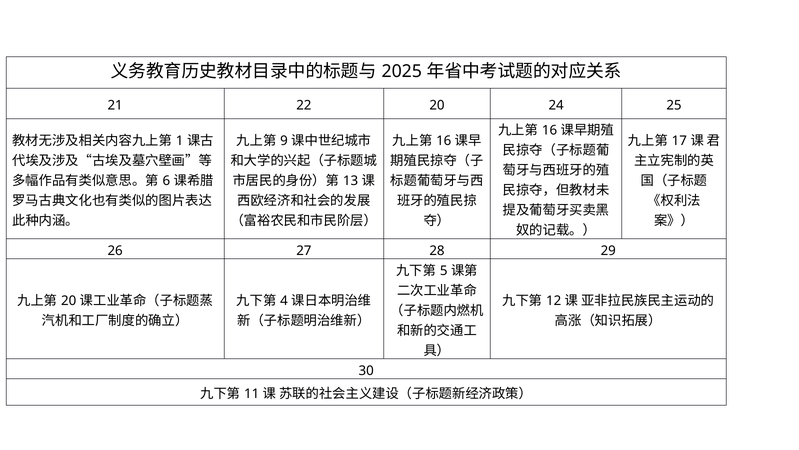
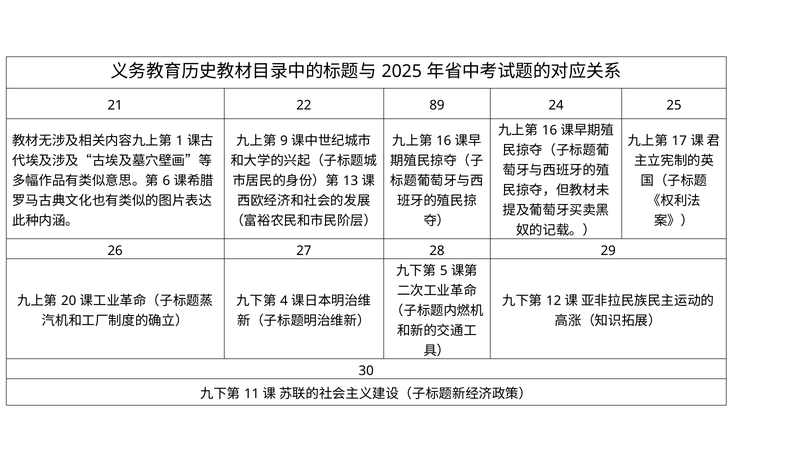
22 20: 20 -> 89
